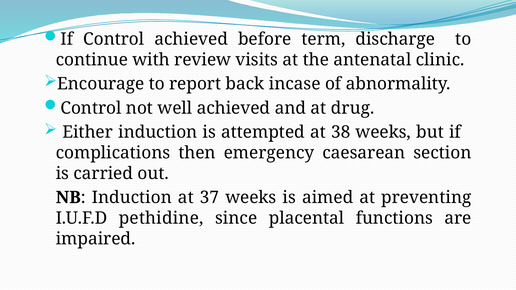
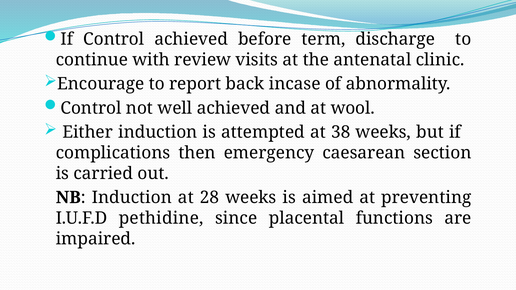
drug: drug -> wool
37: 37 -> 28
